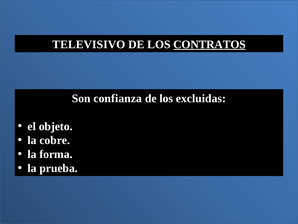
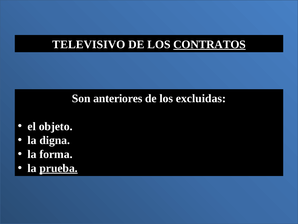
confianza: confianza -> anteriores
cobre: cobre -> digna
prueba underline: none -> present
